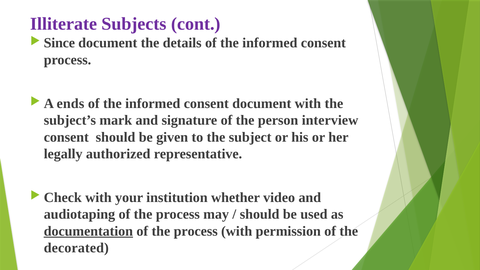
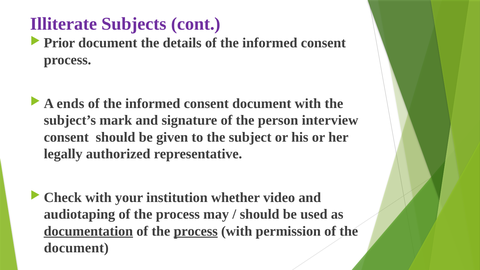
Since: Since -> Prior
process at (196, 231) underline: none -> present
decorated at (76, 248): decorated -> document
